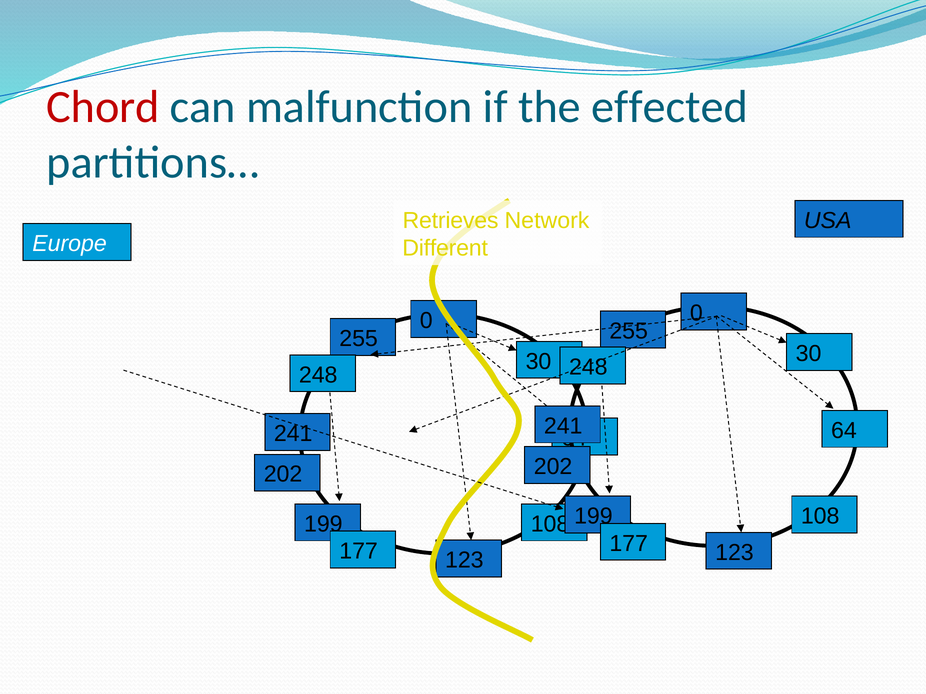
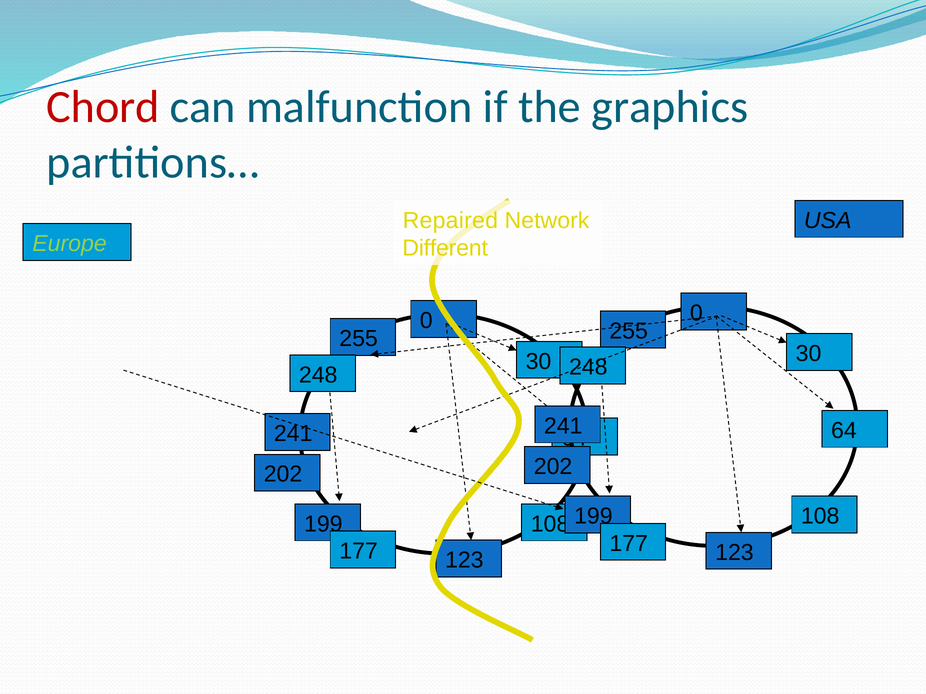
effected: effected -> graphics
Retrieves: Retrieves -> Repaired
Europe colour: white -> light green
